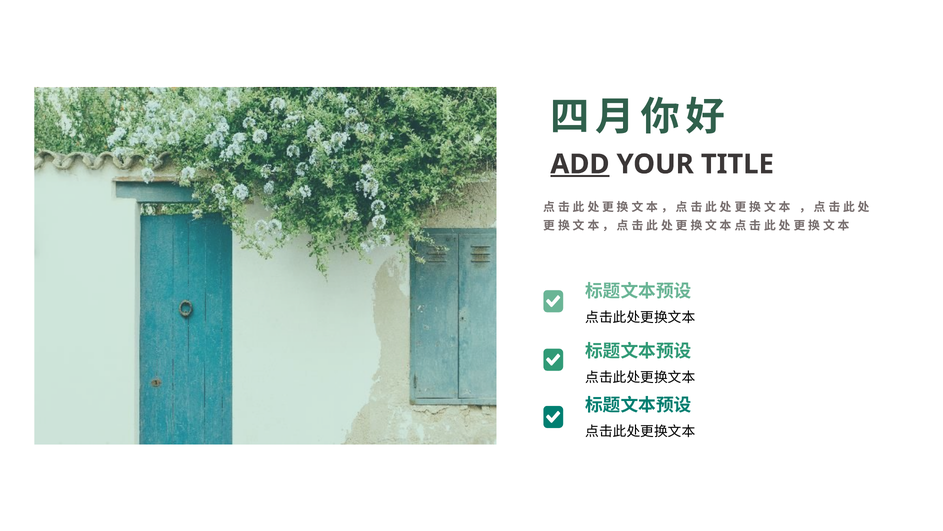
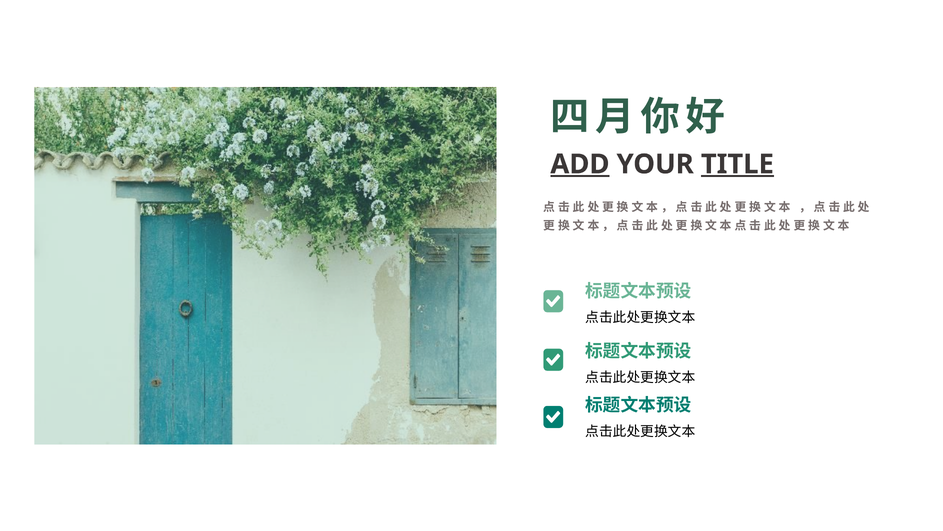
TITLE underline: none -> present
